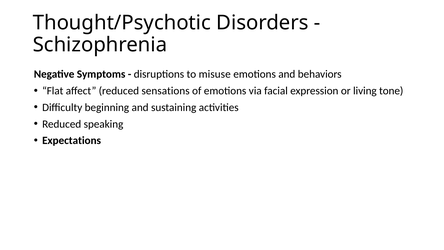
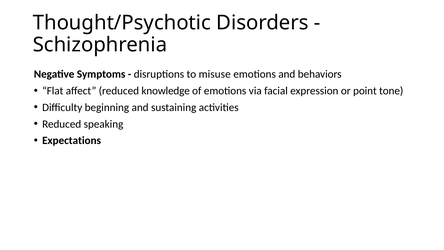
sensations: sensations -> knowledge
living: living -> point
